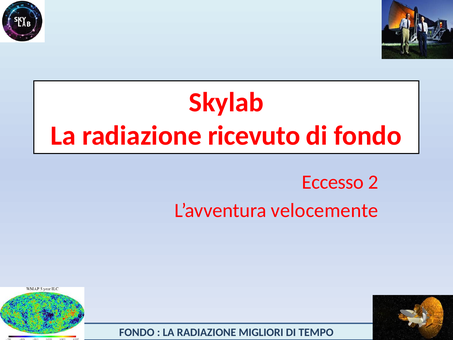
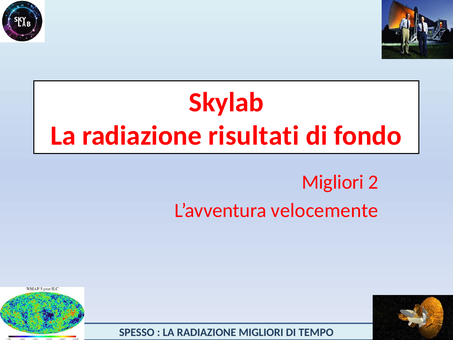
ricevuto: ricevuto -> risultati
Eccesso at (333, 182): Eccesso -> Migliori
FONDO at (137, 332): FONDO -> SPESSO
